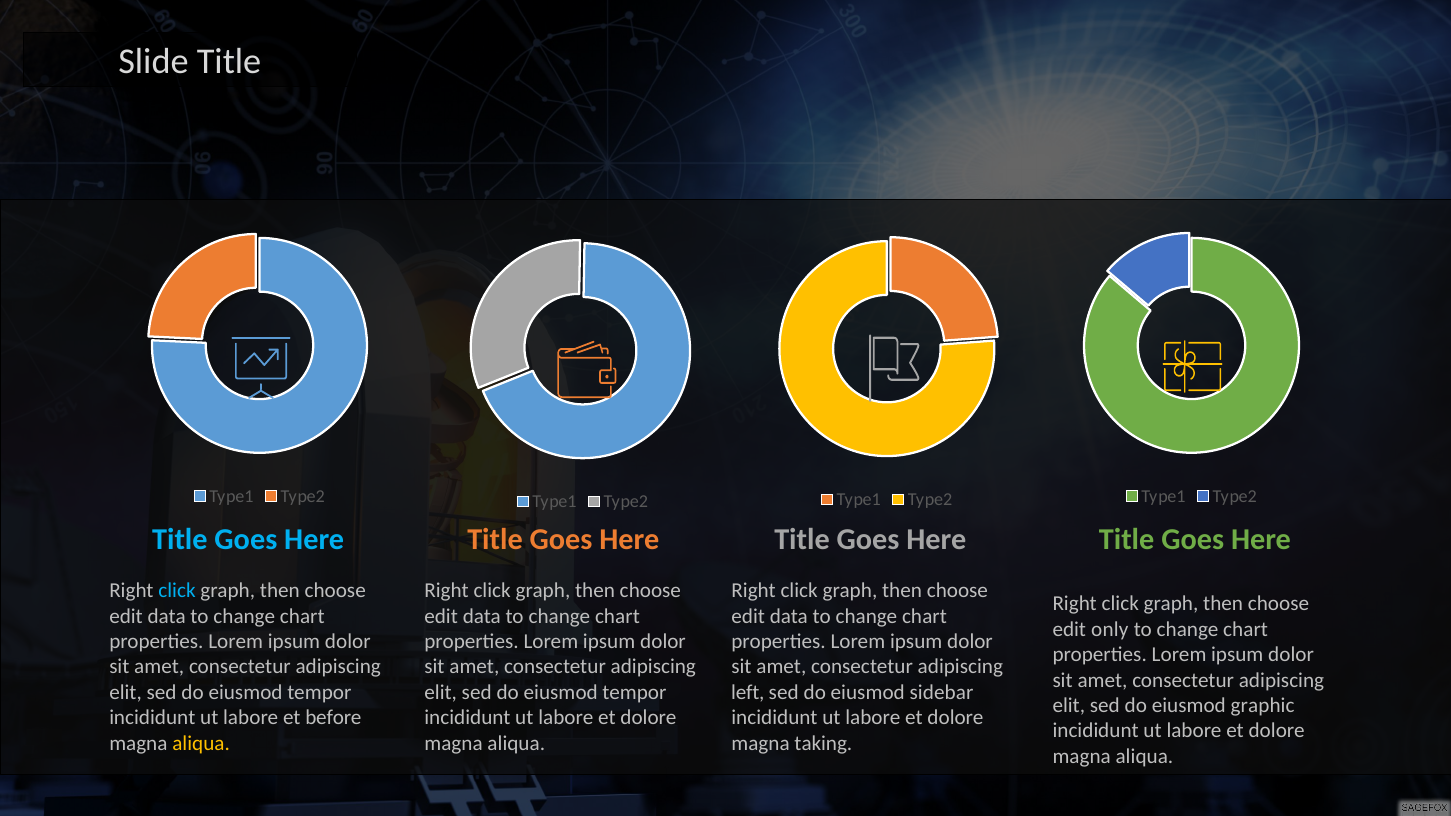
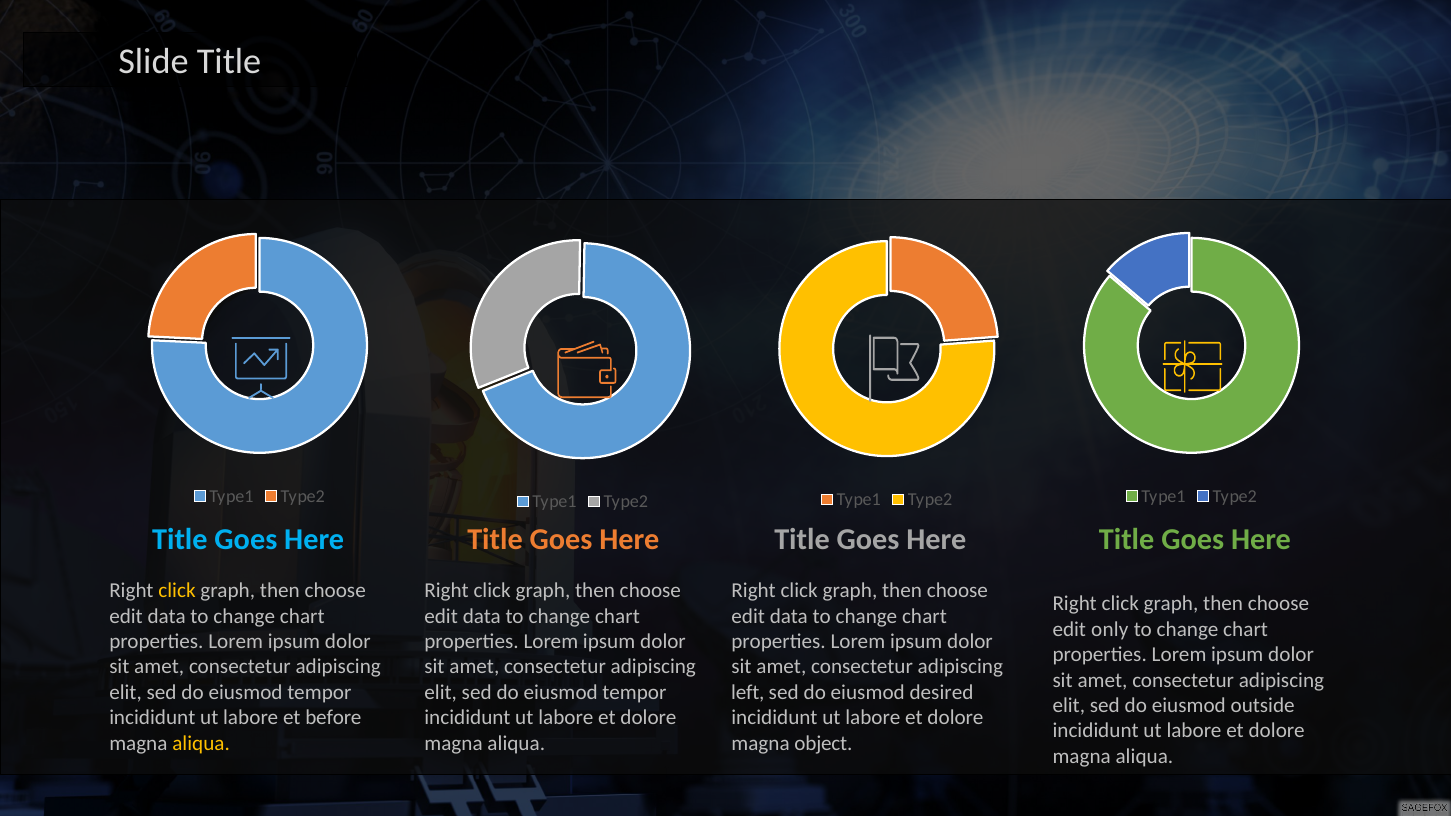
click at (177, 591) colour: light blue -> yellow
sidebar: sidebar -> desired
graphic: graphic -> outside
taking: taking -> object
